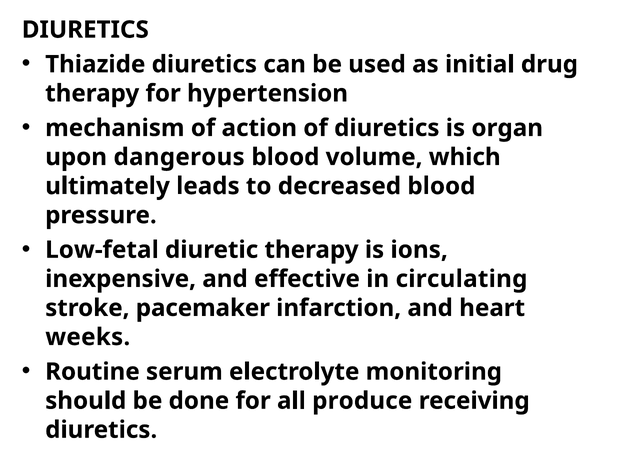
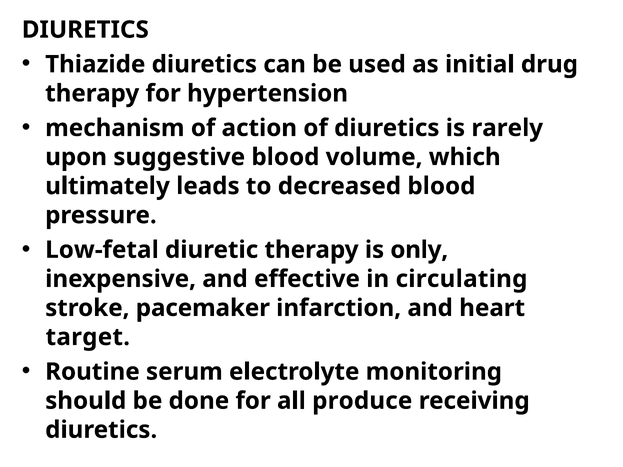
organ: organ -> rarely
dangerous: dangerous -> suggestive
ions: ions -> only
weeks: weeks -> target
